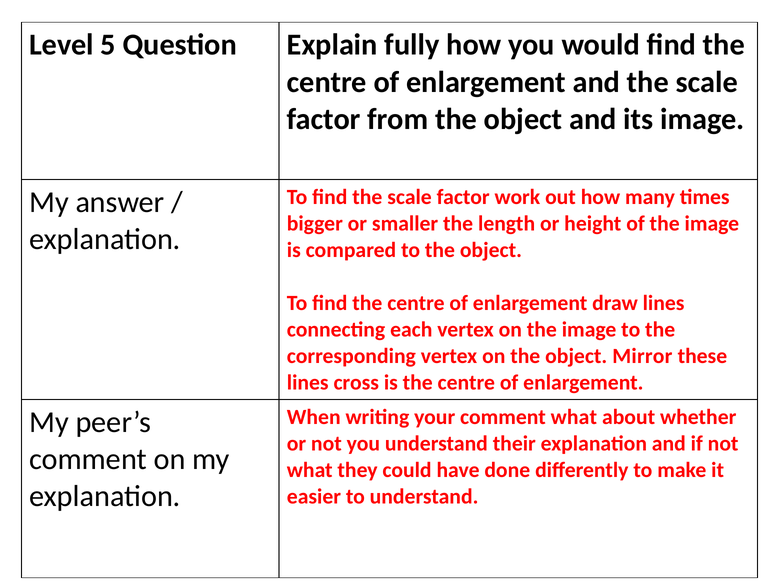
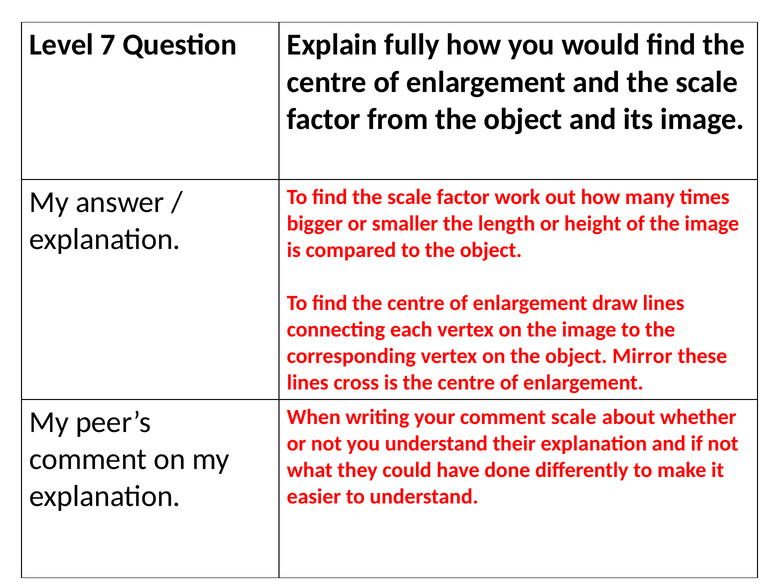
5: 5 -> 7
comment what: what -> scale
